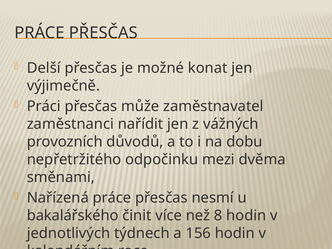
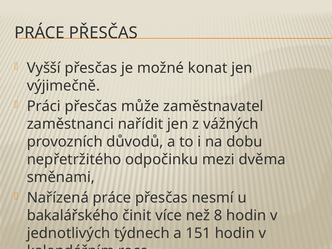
Delší: Delší -> Vyšší
156: 156 -> 151
